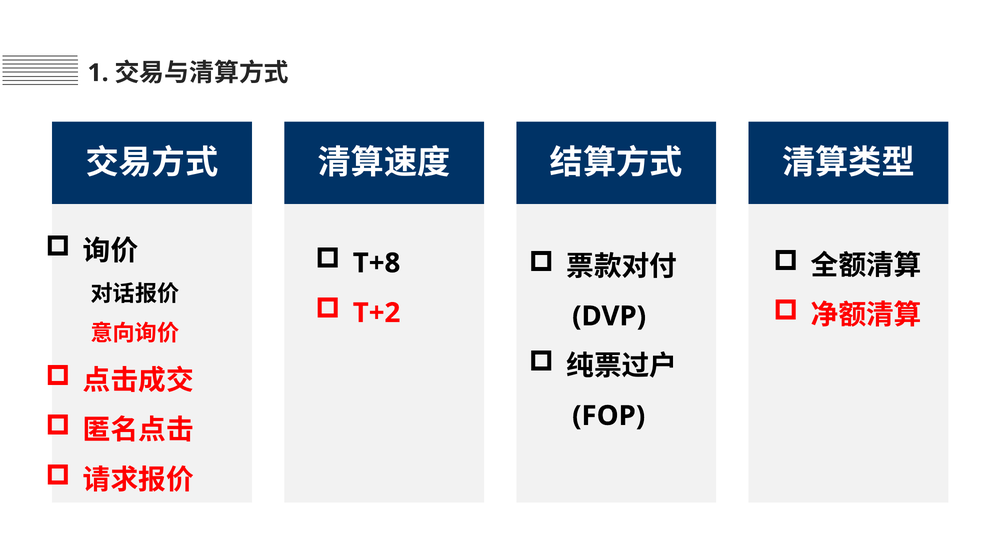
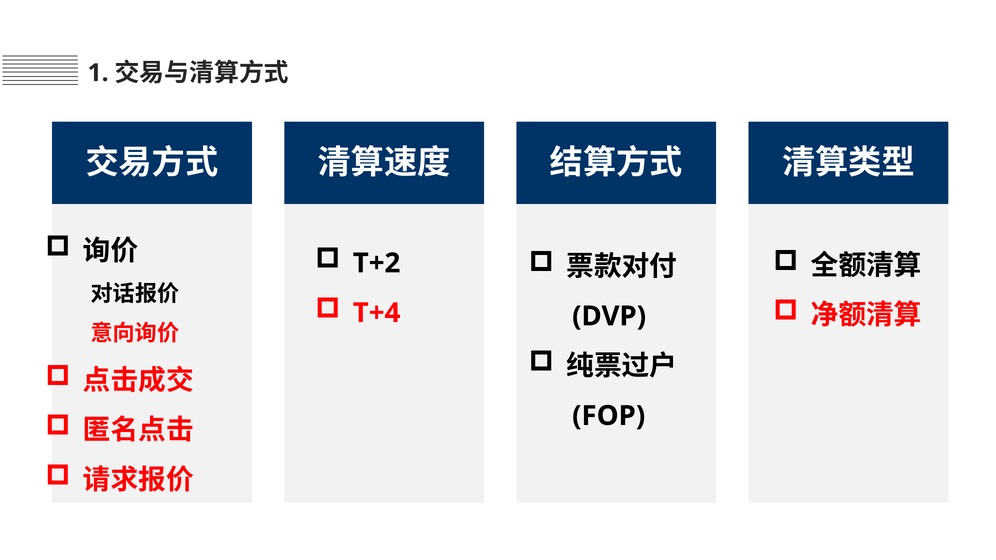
T+8: T+8 -> T+2
T+2: T+2 -> T+4
